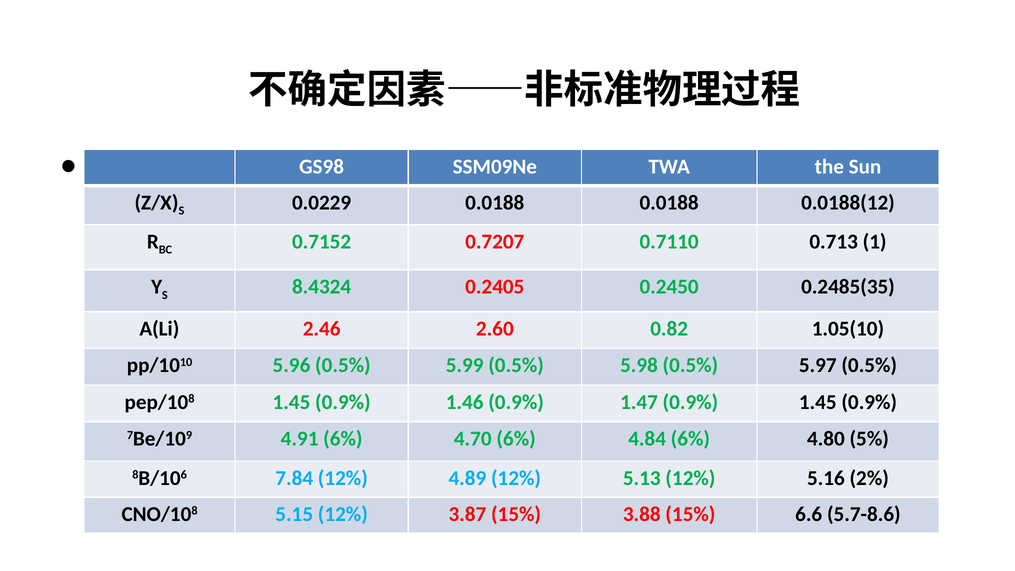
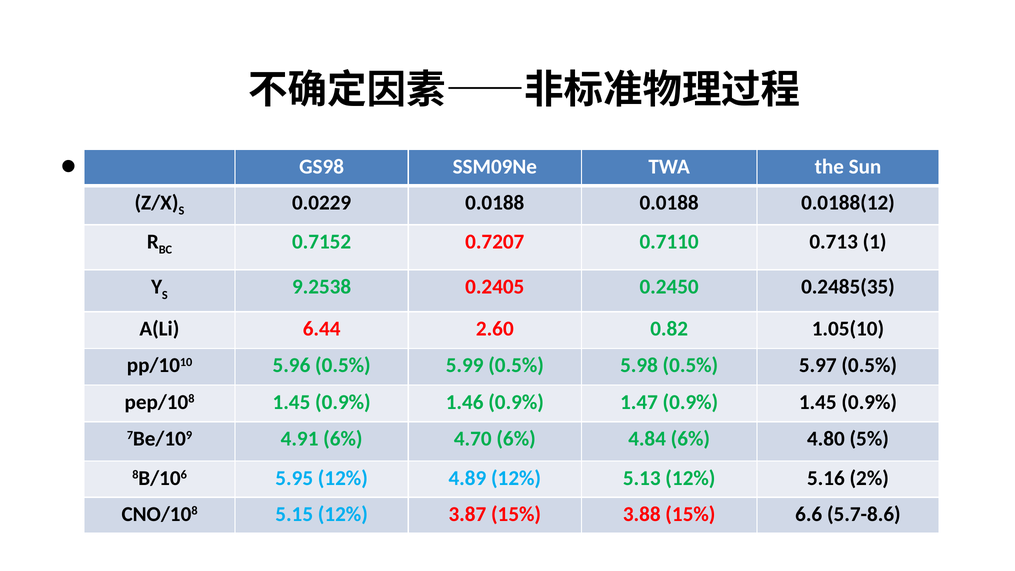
8.4324: 8.4324 -> 9.2538
2.46: 2.46 -> 6.44
7.84: 7.84 -> 5.95
